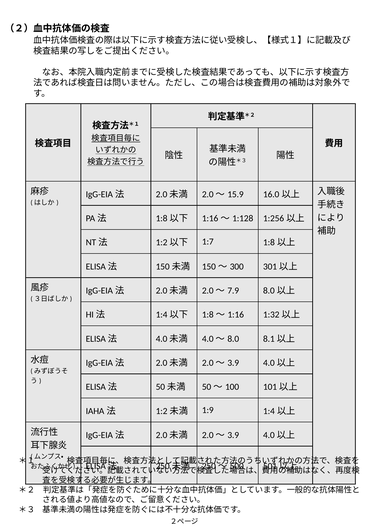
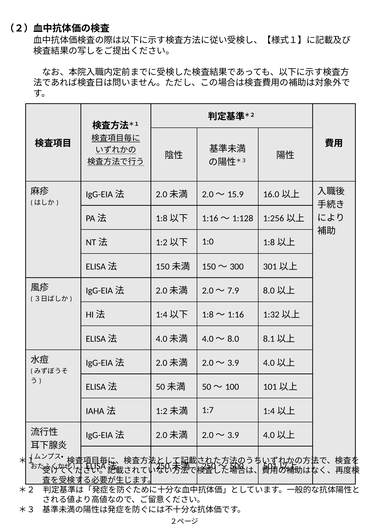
1:7: 1:7 -> 1:0
1:9: 1:9 -> 1:7
